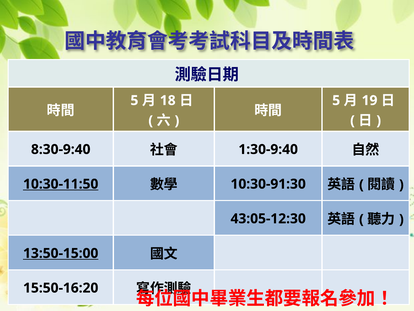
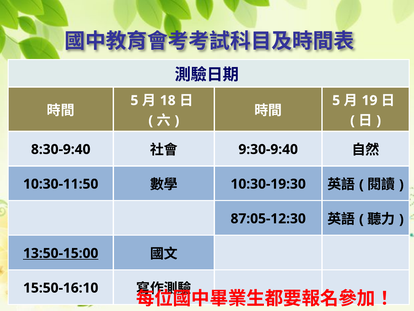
1:30-9:40: 1:30-9:40 -> 9:30-9:40
10:30-11:50 underline: present -> none
10:30-91:30: 10:30-91:30 -> 10:30-19:30
43:05-12:30: 43:05-12:30 -> 87:05-12:30
15:50-16:20: 15:50-16:20 -> 15:50-16:10
